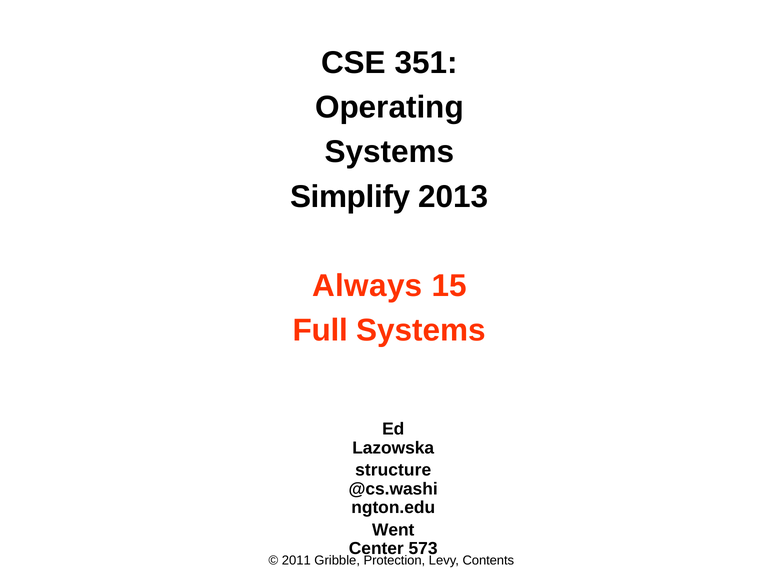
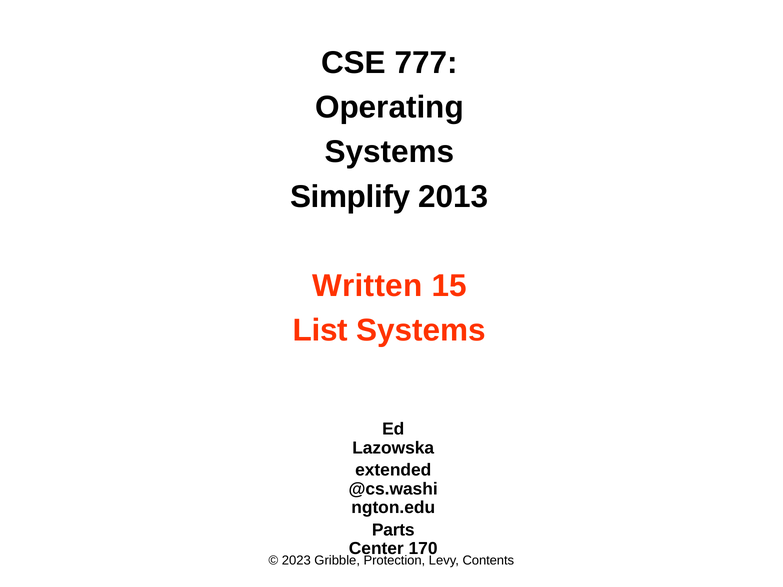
351: 351 -> 777
Always: Always -> Written
Full: Full -> List
structure: structure -> extended
Went: Went -> Parts
573: 573 -> 170
2011: 2011 -> 2023
